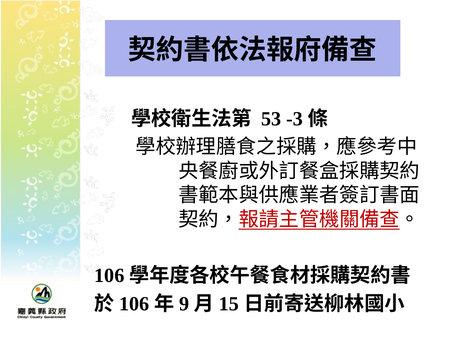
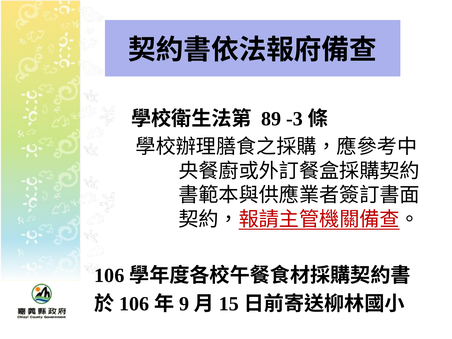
53: 53 -> 89
